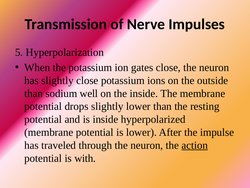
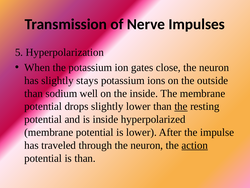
slightly close: close -> stays
the at (181, 106) underline: none -> present
is with: with -> than
